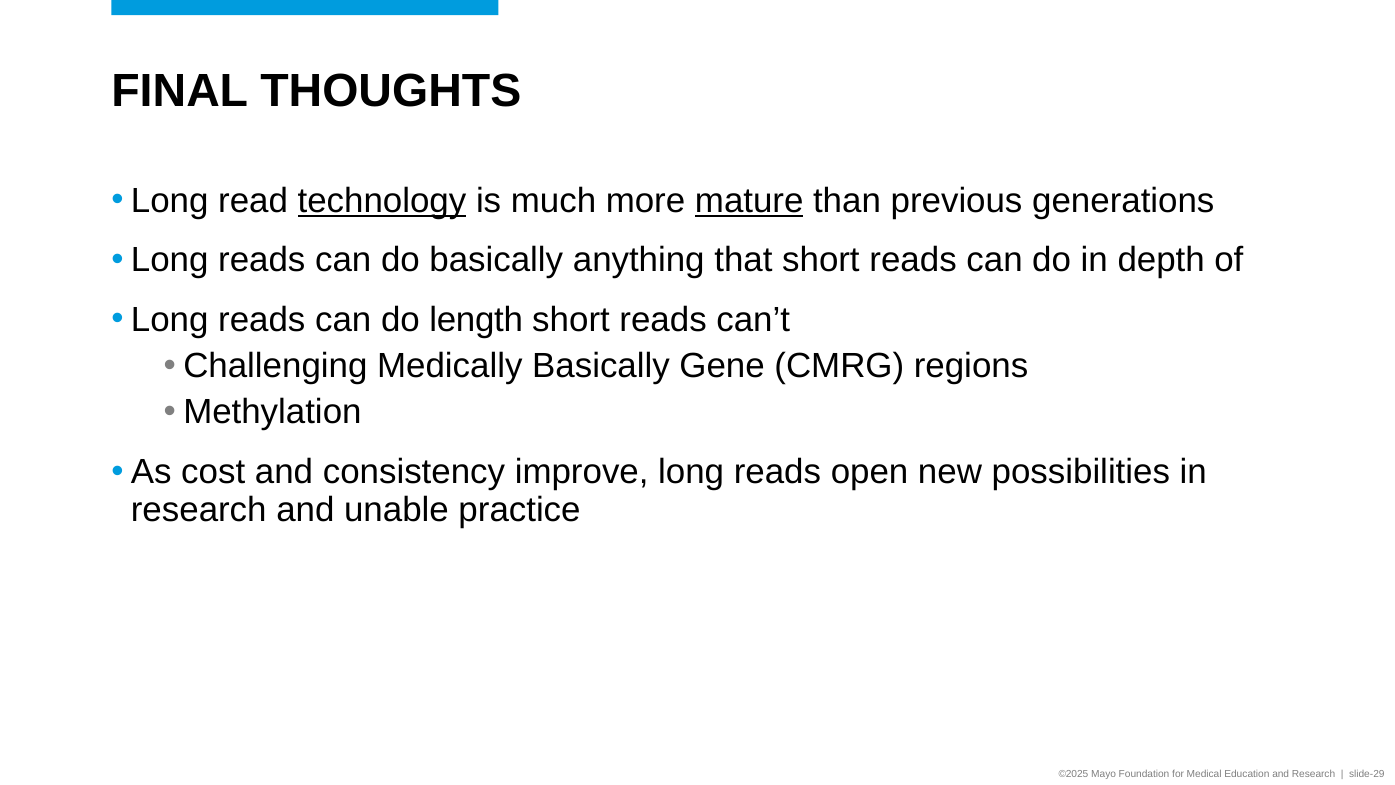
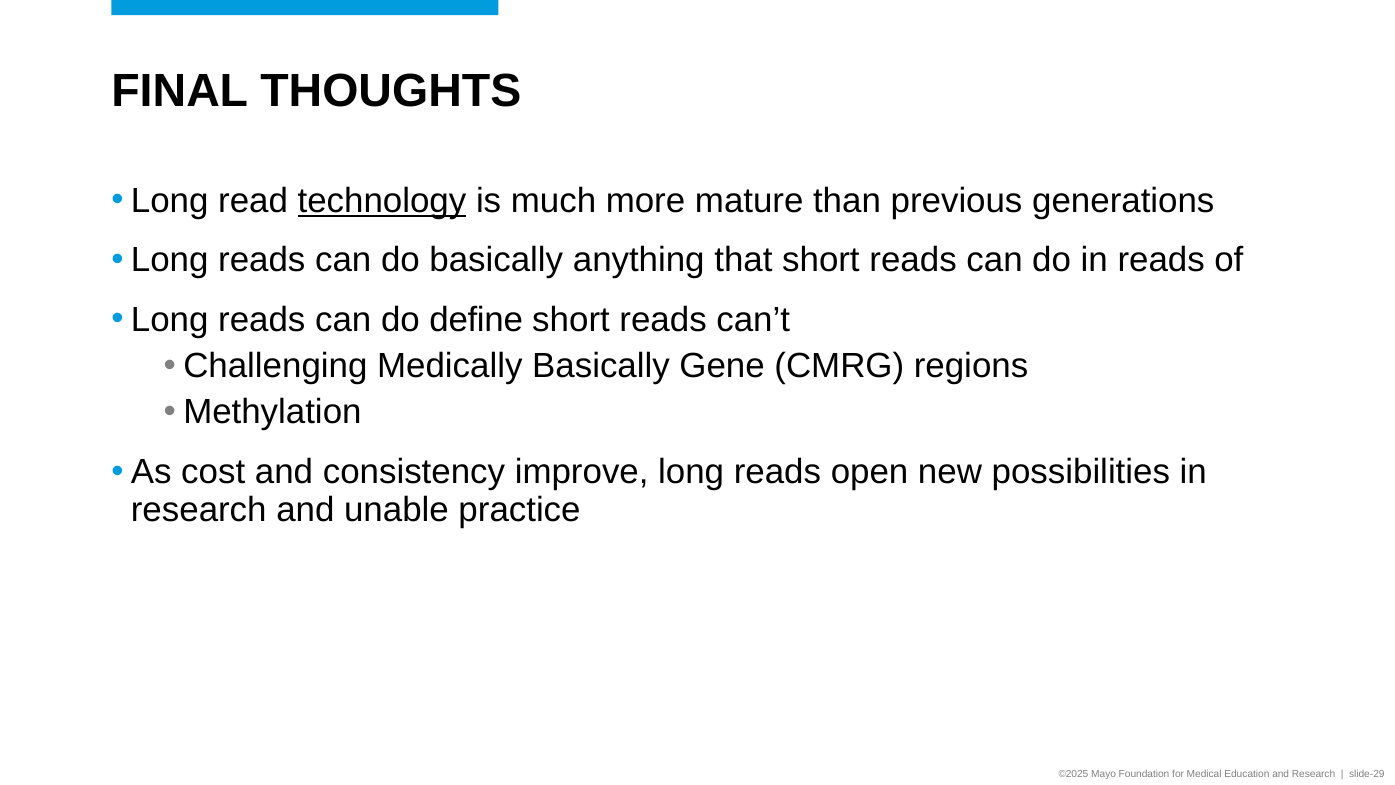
mature underline: present -> none
in depth: depth -> reads
length: length -> define
